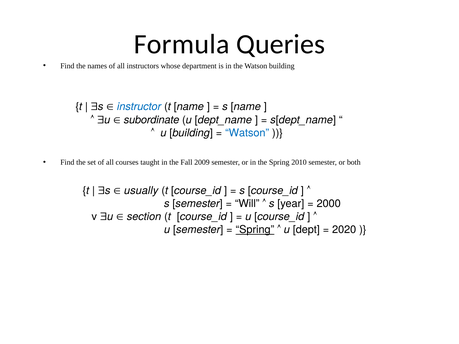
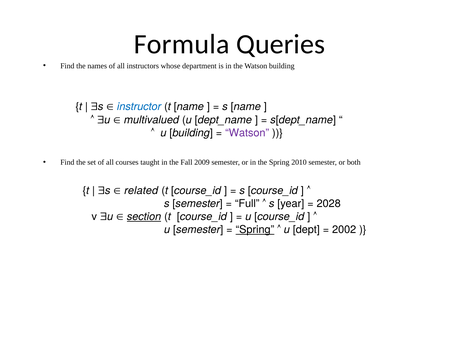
subordinate: subordinate -> multivalued
Watson at (247, 133) colour: blue -> purple
usually: usually -> related
Will: Will -> Full
2000: 2000 -> 2028
section underline: none -> present
2020: 2020 -> 2002
